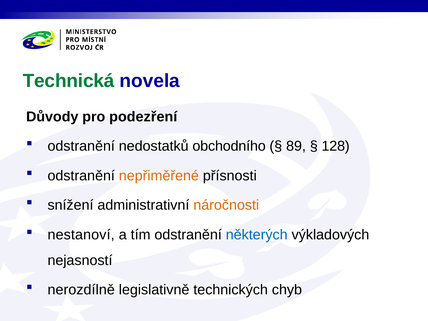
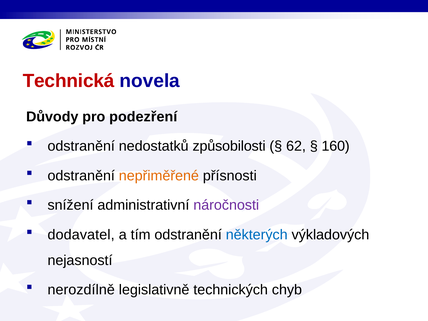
Technická colour: green -> red
obchodního: obchodního -> způsobilosti
89: 89 -> 62
128: 128 -> 160
náročnosti colour: orange -> purple
nestanoví: nestanoví -> dodavatel
